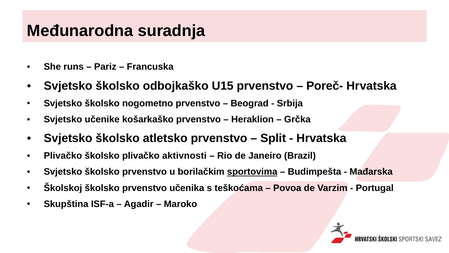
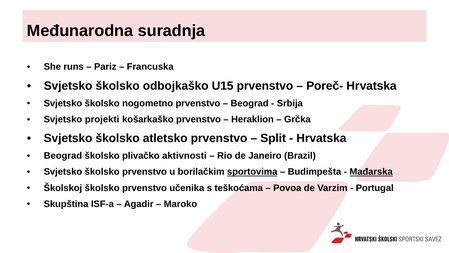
učenike: učenike -> projekti
Plivačko at (63, 156): Plivačko -> Beograd
Mađarska underline: none -> present
